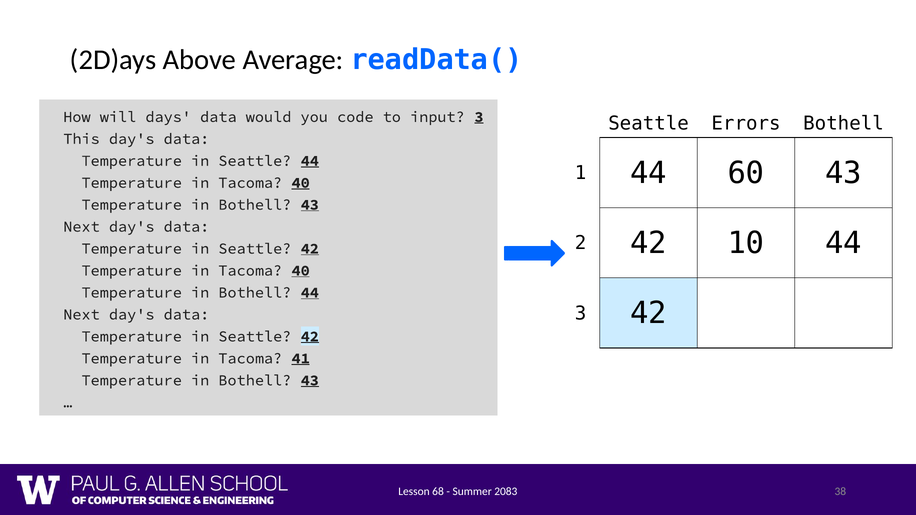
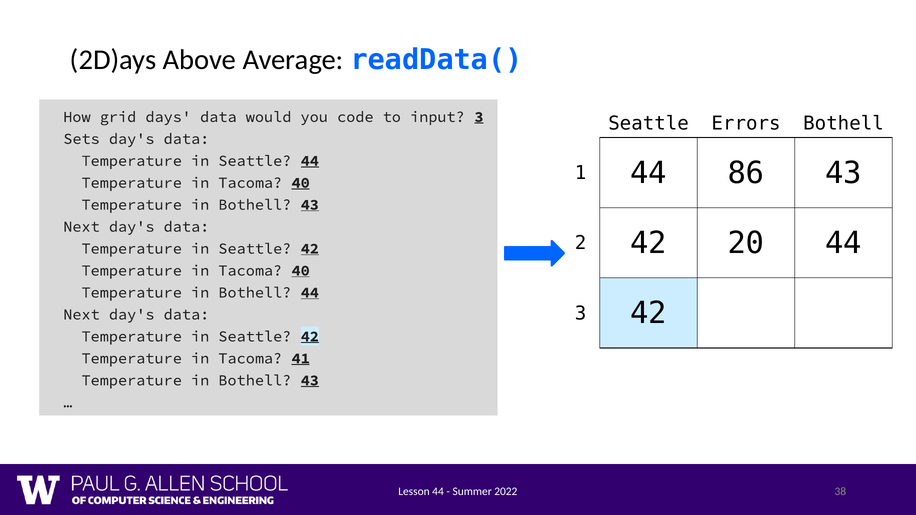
will: will -> grid
This: This -> Sets
60: 60 -> 86
10: 10 -> 20
Lesson 68: 68 -> 44
2083: 2083 -> 2022
